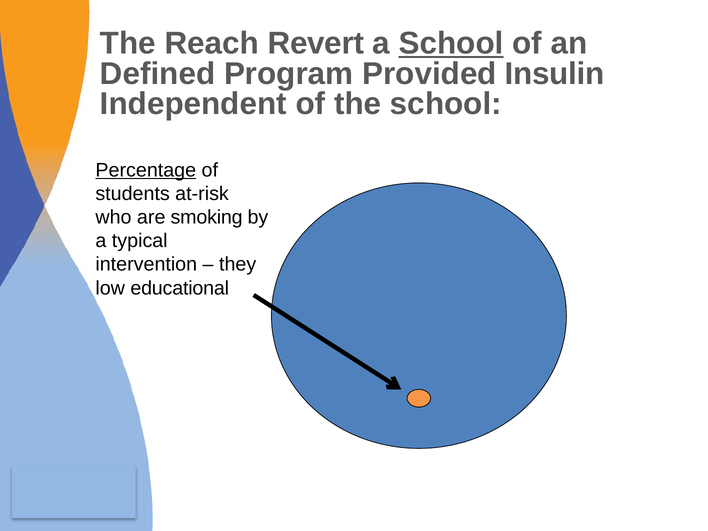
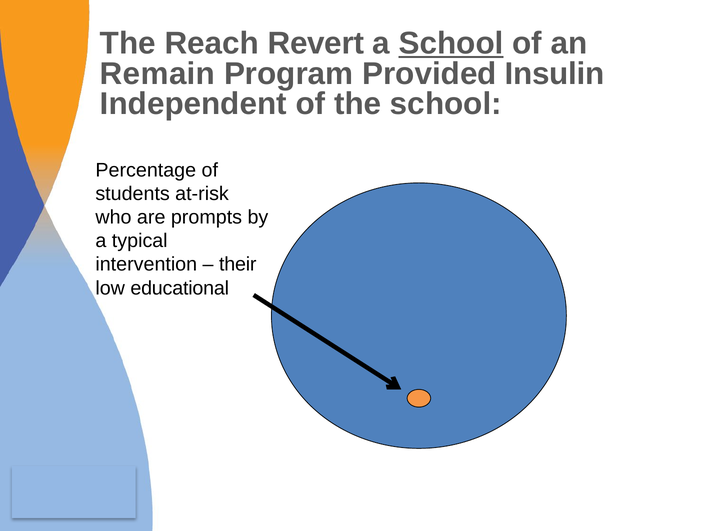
Defined: Defined -> Remain
Percentage underline: present -> none
smoking: smoking -> prompts
they: they -> their
